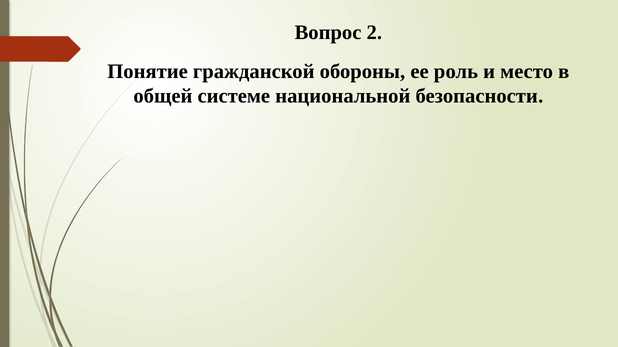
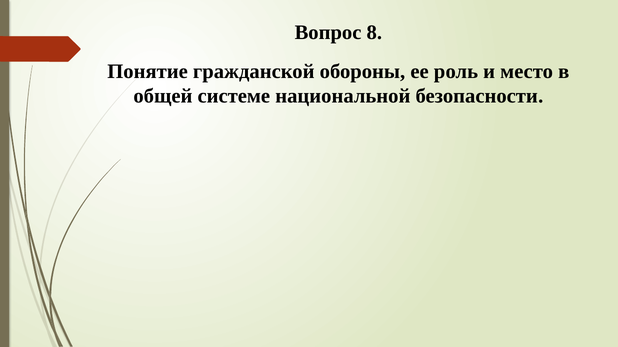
2: 2 -> 8
